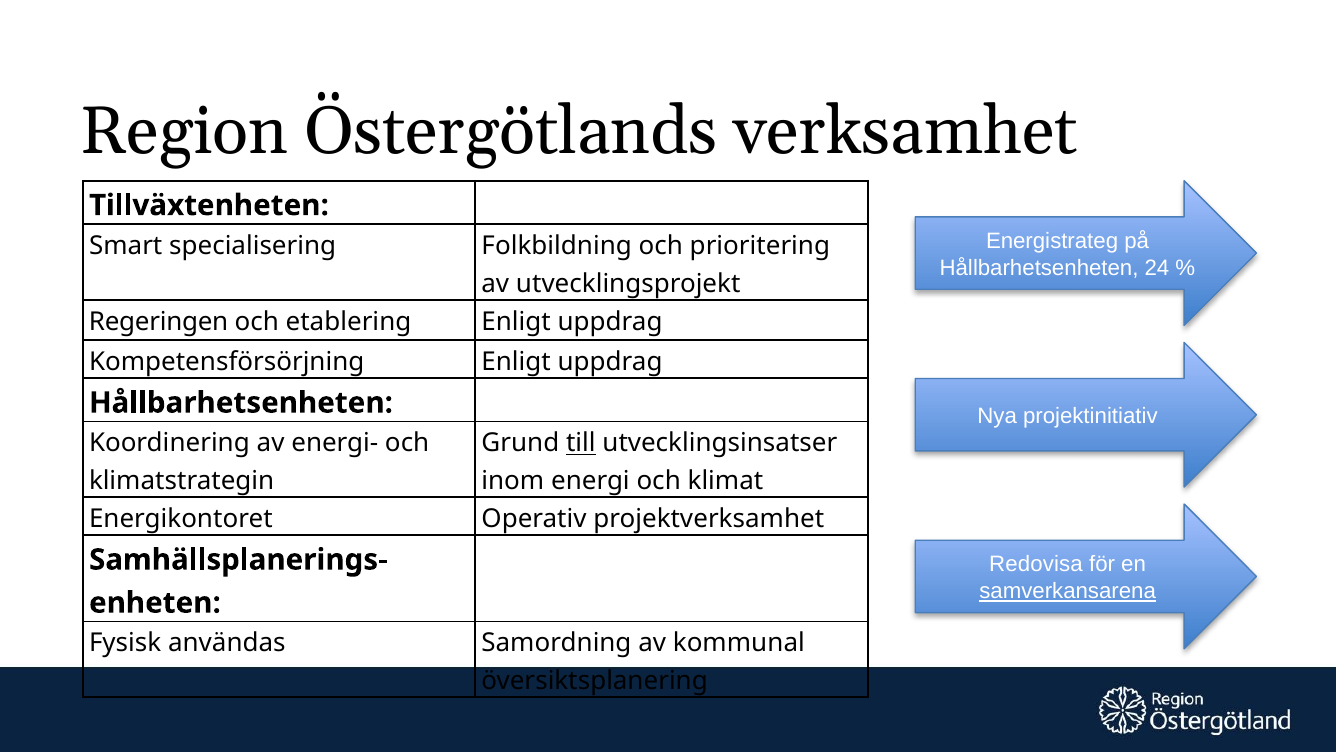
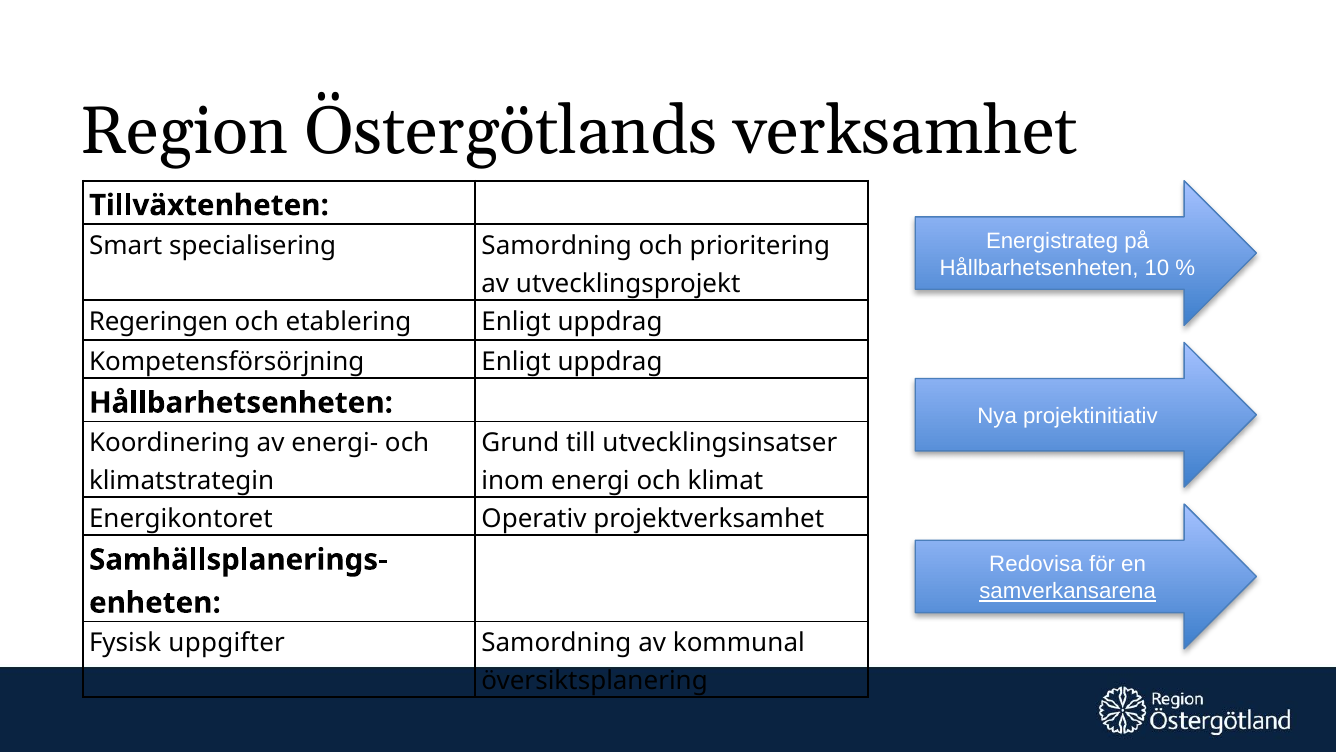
specialisering Folkbildning: Folkbildning -> Samordning
24: 24 -> 10
till underline: present -> none
användas: användas -> uppgifter
